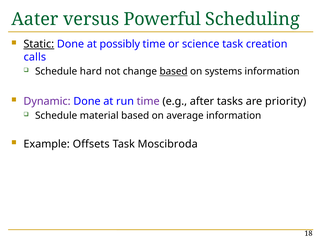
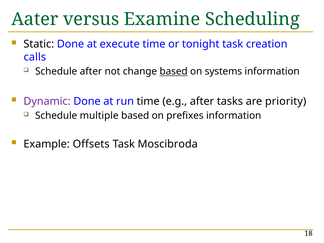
Powerful: Powerful -> Examine
Static underline: present -> none
possibly: possibly -> execute
science: science -> tonight
Schedule hard: hard -> after
time at (148, 101) colour: purple -> black
material: material -> multiple
average: average -> prefixes
